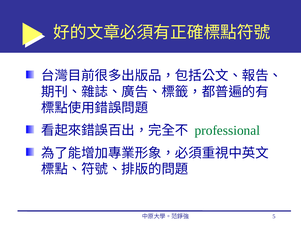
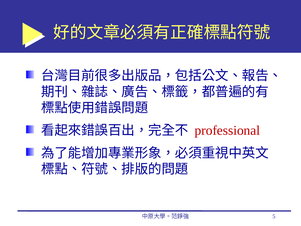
professional colour: green -> red
